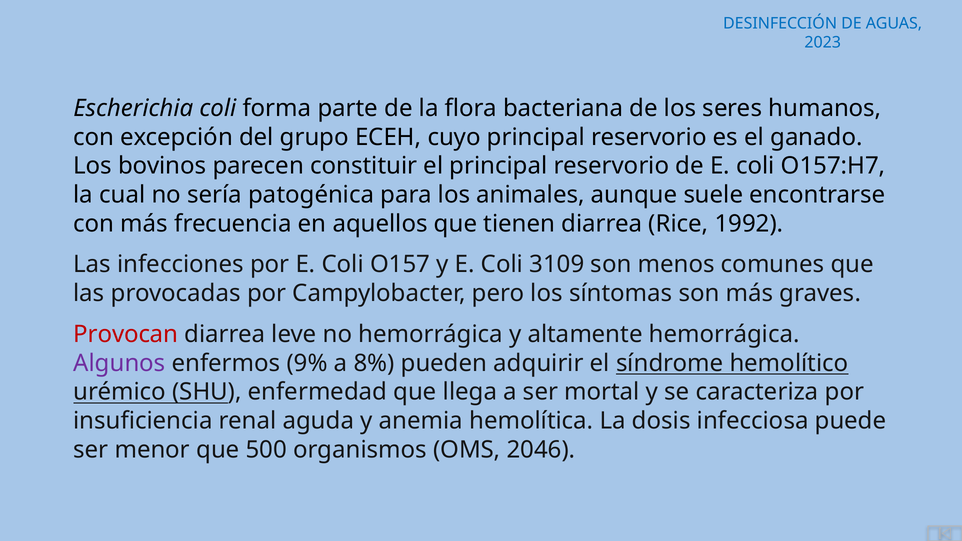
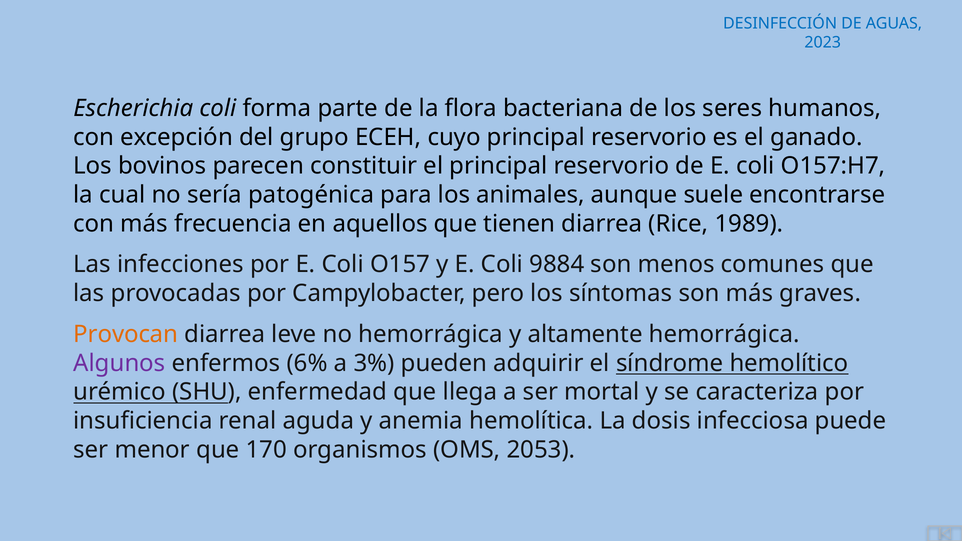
1992: 1992 -> 1989
3109: 3109 -> 9884
Provocan colour: red -> orange
9%: 9% -> 6%
8%: 8% -> 3%
500: 500 -> 170
2046: 2046 -> 2053
